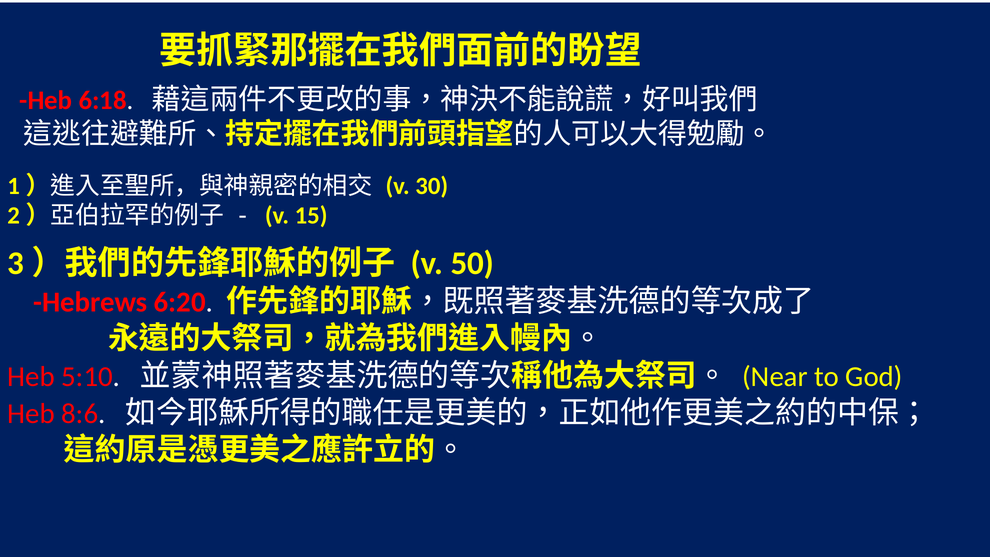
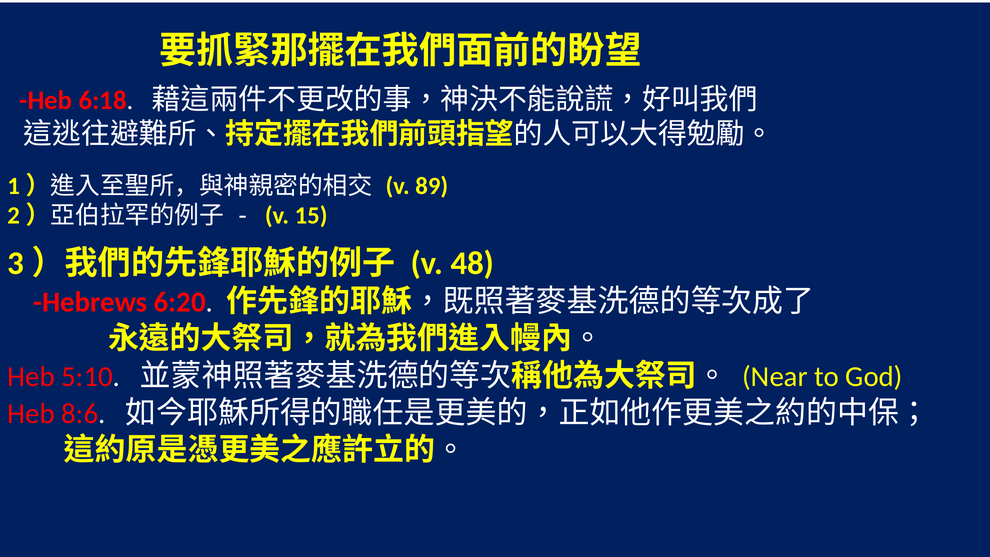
30: 30 -> 89
50: 50 -> 48
